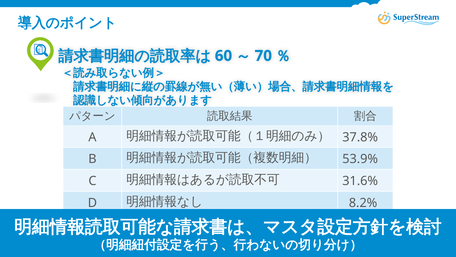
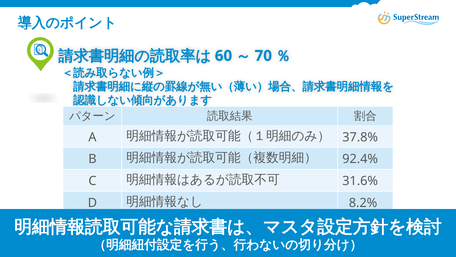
53.9%: 53.9% -> 92.4%
